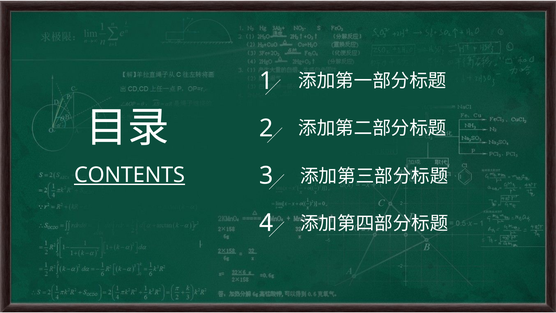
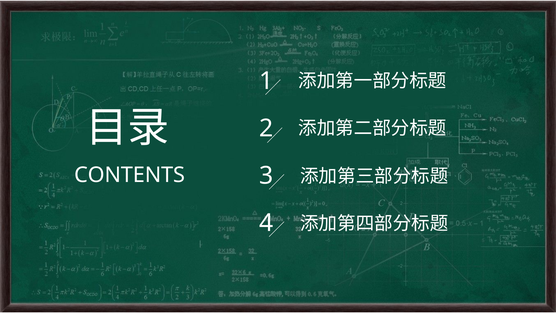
CONTENTS underline: present -> none
